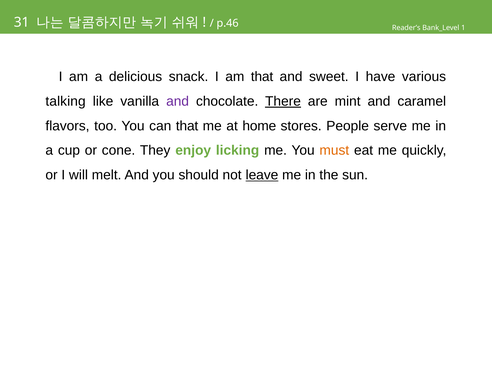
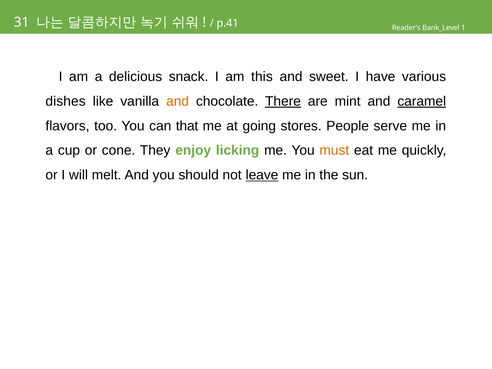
p.46: p.46 -> p.41
am that: that -> this
talking: talking -> dishes
and at (178, 101) colour: purple -> orange
caramel underline: none -> present
home: home -> going
